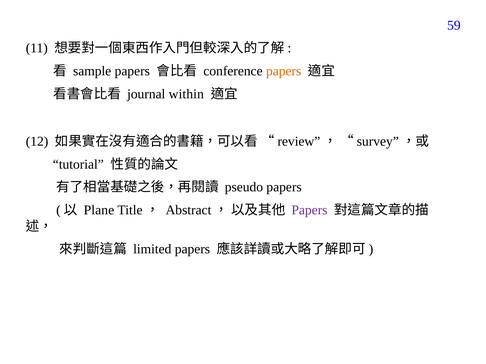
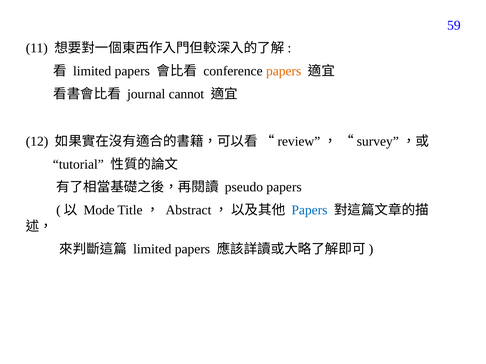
sample at (92, 71): sample -> limited
within: within -> cannot
Plane: Plane -> Mode
Papers at (309, 210) colour: purple -> blue
